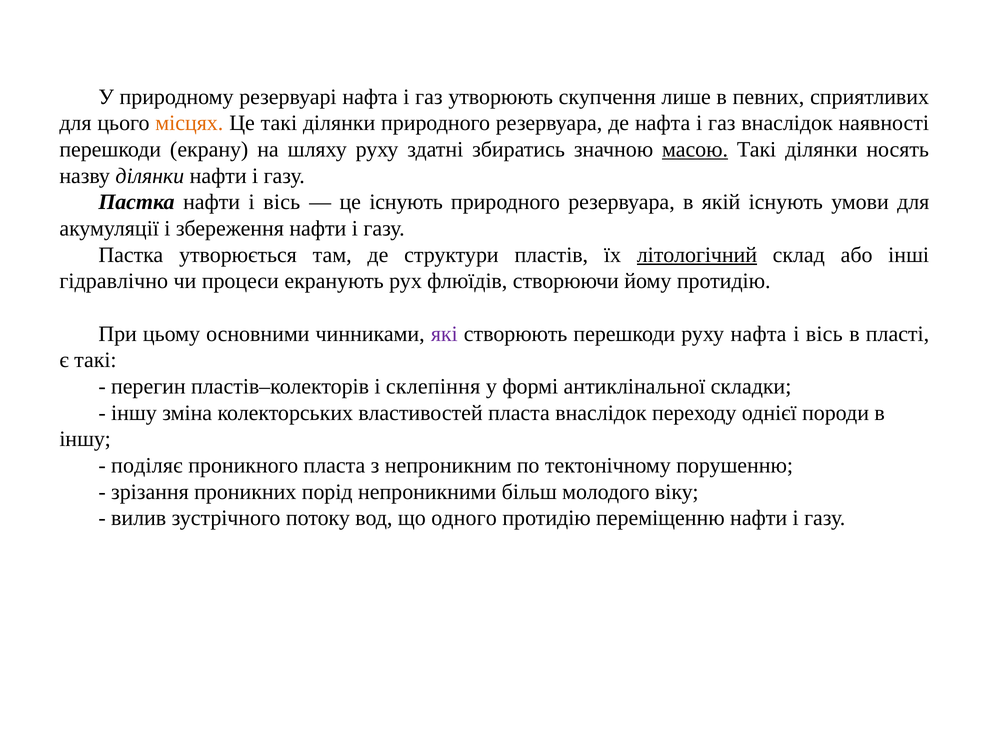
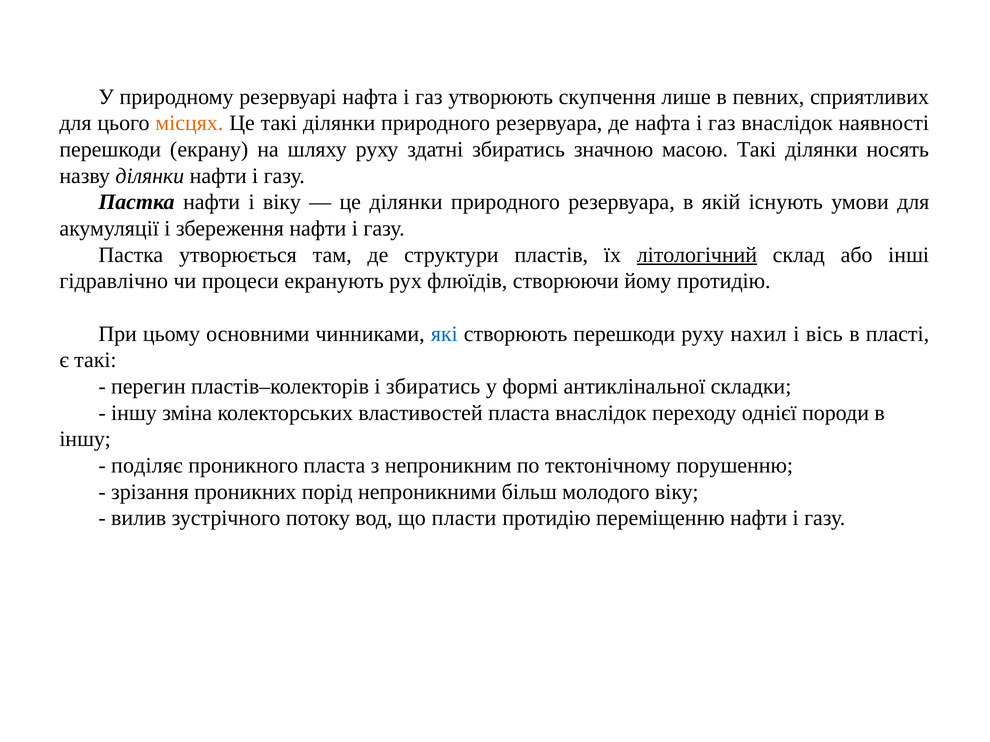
масою underline: present -> none
нафти і вісь: вісь -> віку
це існують: існують -> ділянки
які colour: purple -> blue
руху нафта: нафта -> нахил
і склепіння: склепіння -> збиратись
одного: одного -> пласти
